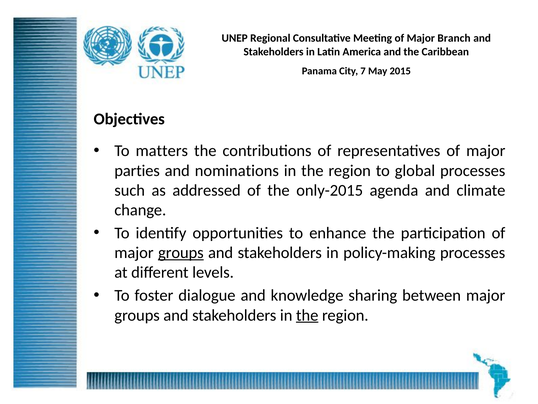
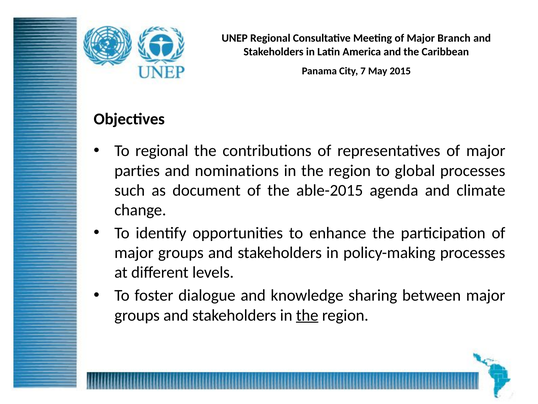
To matters: matters -> regional
addressed: addressed -> document
only-2015: only-2015 -> able-2015
groups at (181, 252) underline: present -> none
